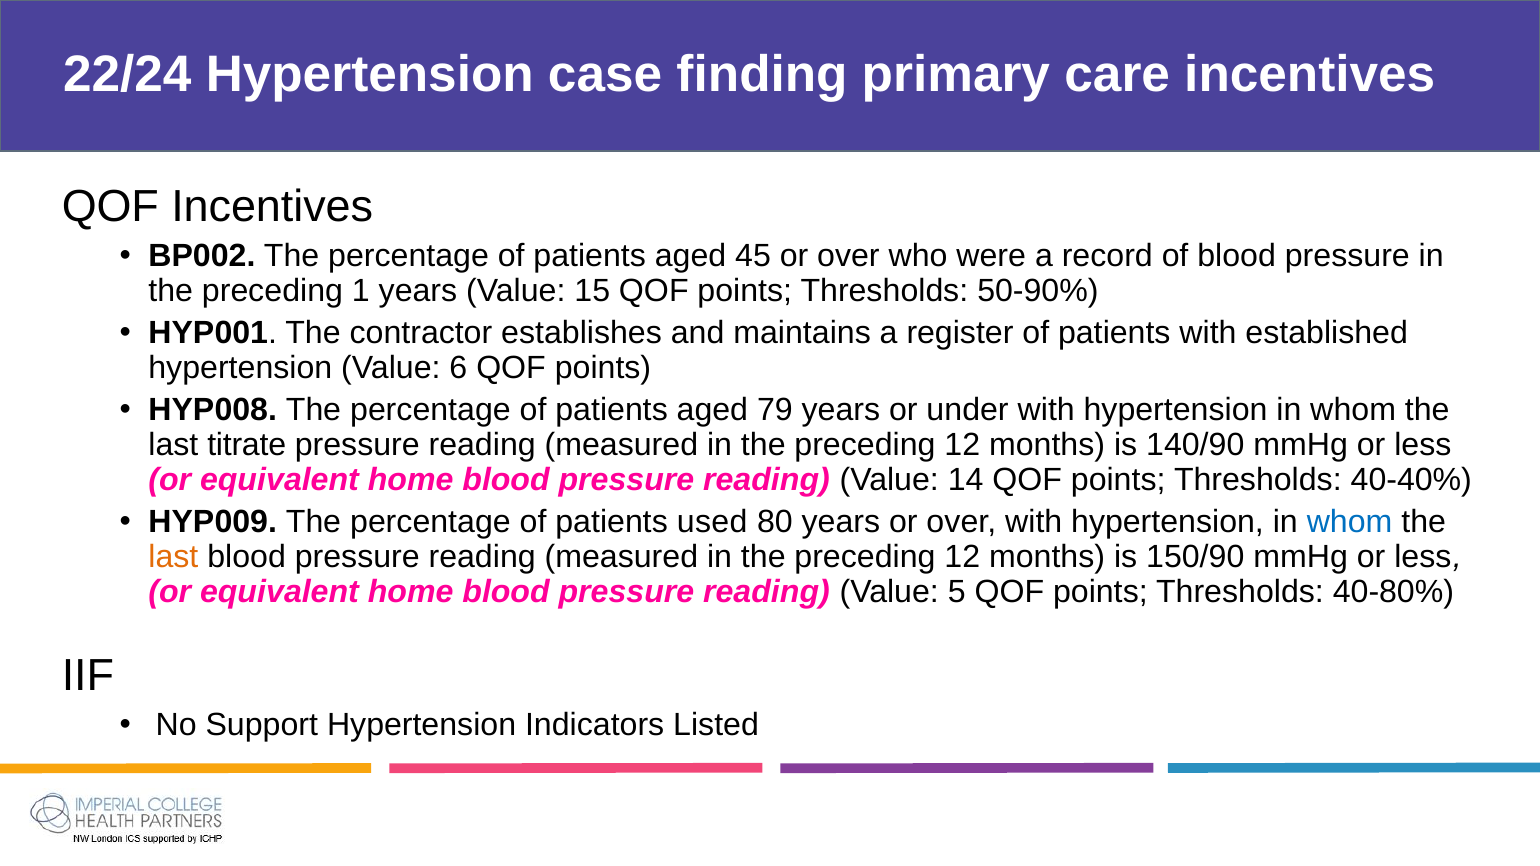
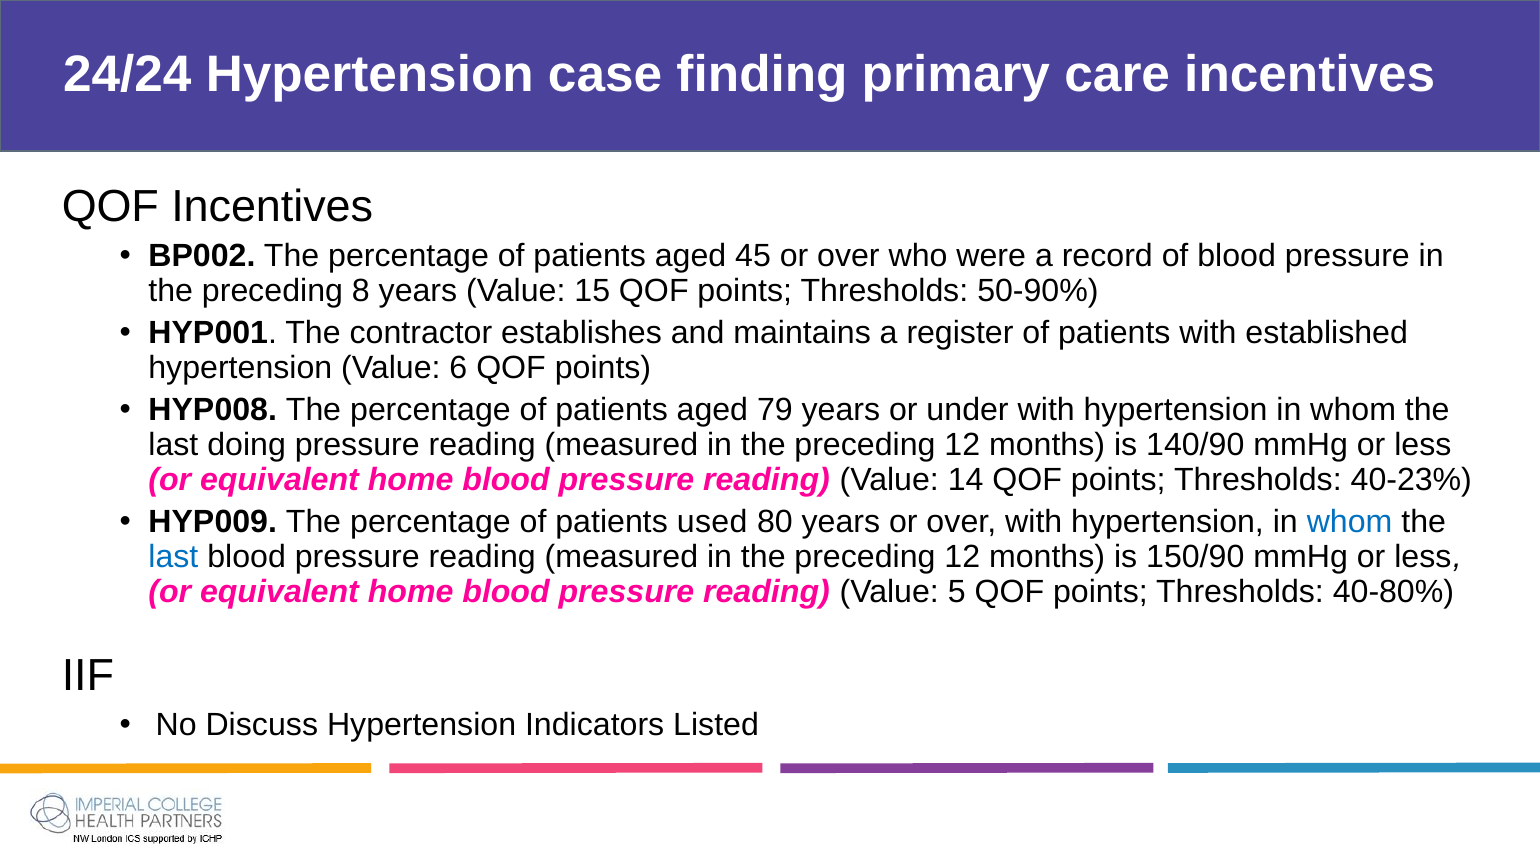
22/24: 22/24 -> 24/24
1: 1 -> 8
titrate: titrate -> doing
40-40%: 40-40% -> 40-23%
last at (173, 557) colour: orange -> blue
Support: Support -> Discuss
